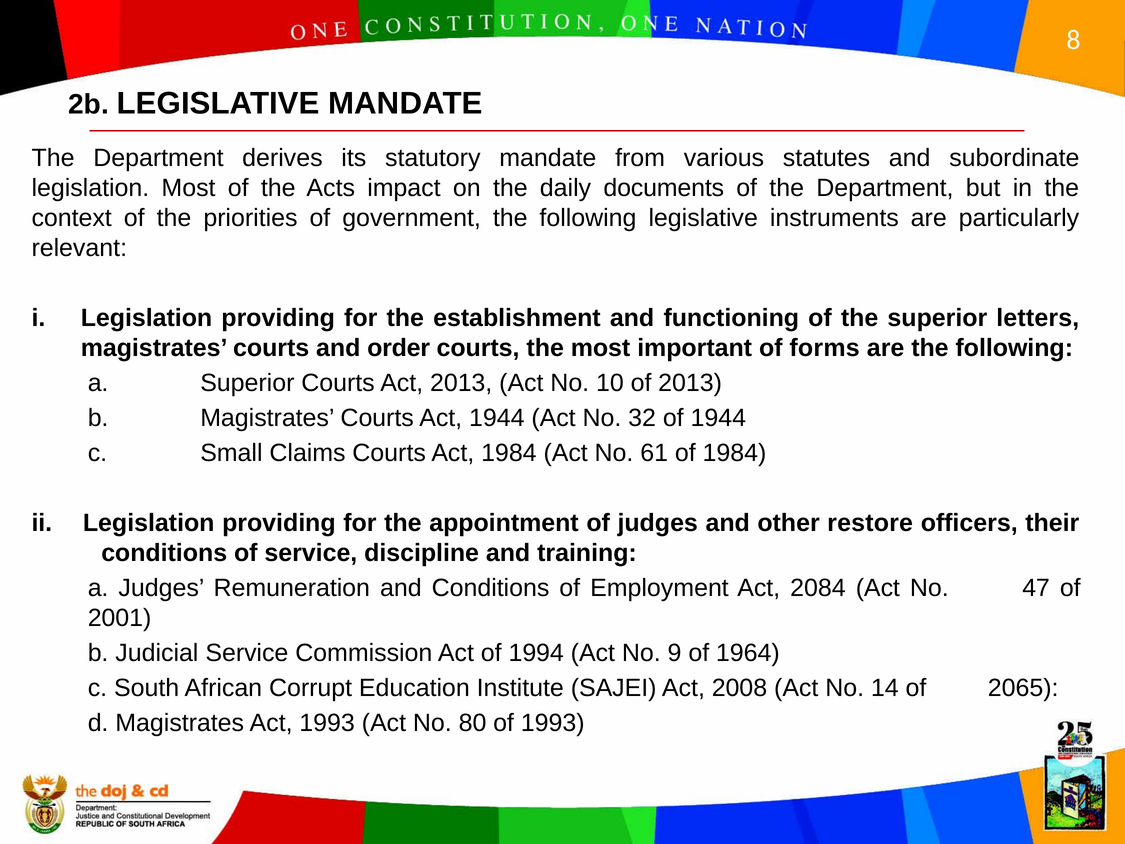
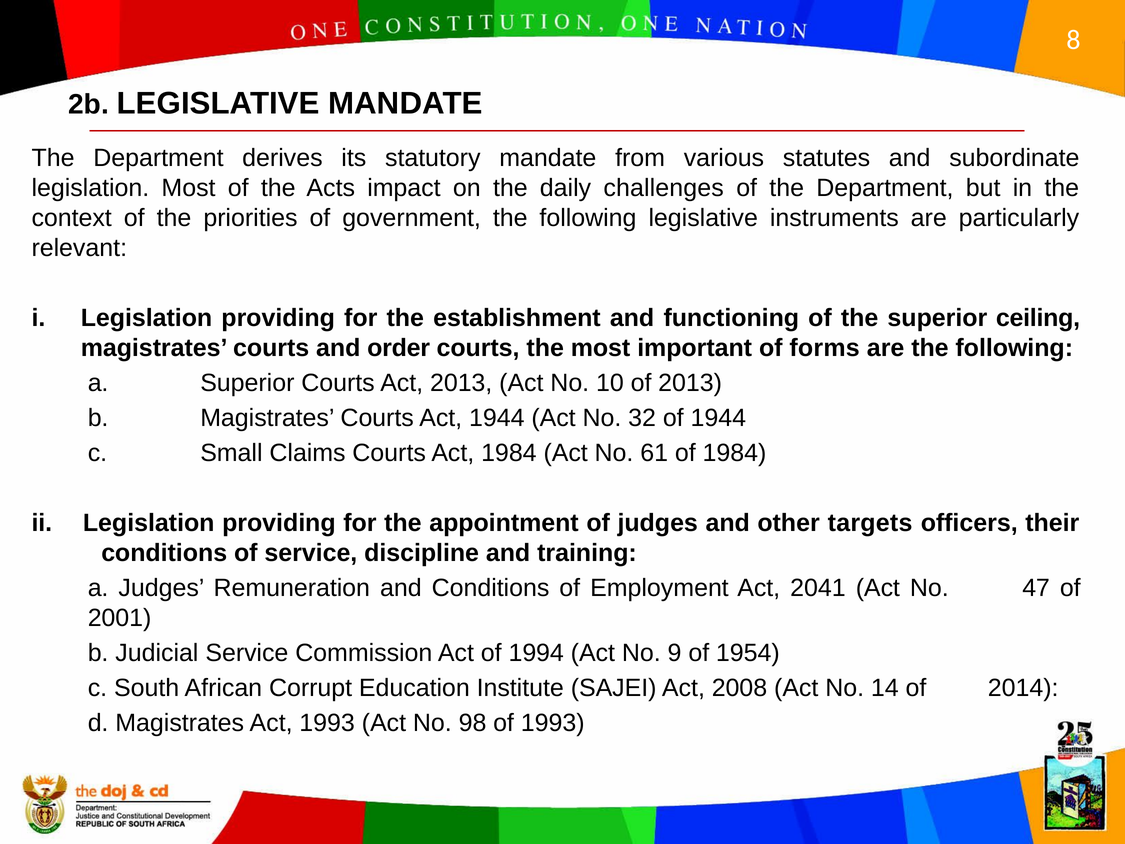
documents: documents -> challenges
letters: letters -> ceiling
restore: restore -> targets
2084: 2084 -> 2041
1964: 1964 -> 1954
2065: 2065 -> 2014
80: 80 -> 98
